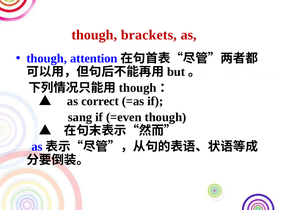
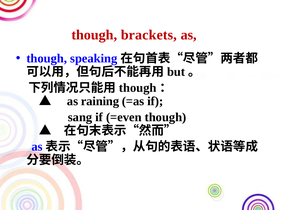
attention: attention -> speaking
correct: correct -> raining
